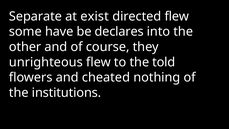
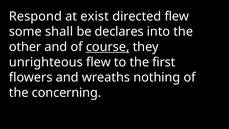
Separate: Separate -> Respond
have: have -> shall
course underline: none -> present
told: told -> first
cheated: cheated -> wreaths
institutions: institutions -> concerning
